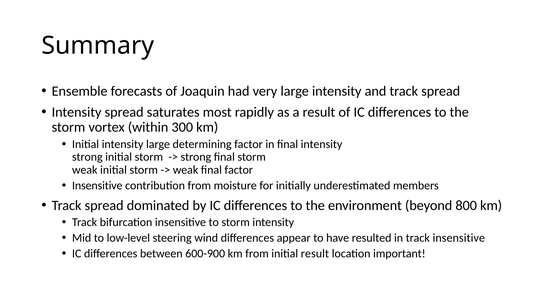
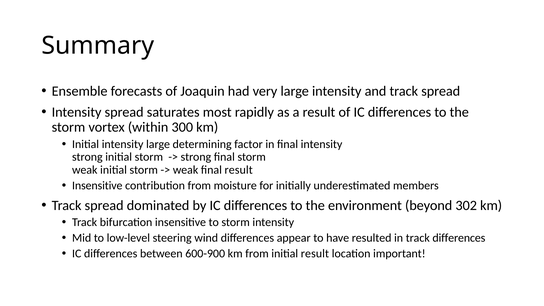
final factor: factor -> result
800: 800 -> 302
track insensitive: insensitive -> differences
